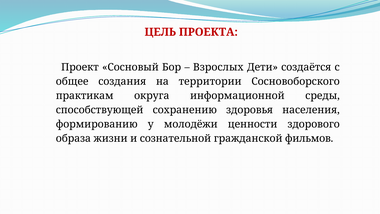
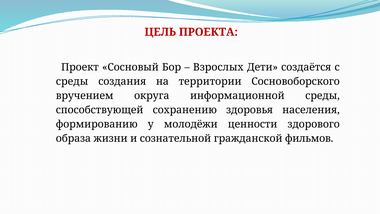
общее at (72, 81): общее -> среды
практикам: практикам -> вручением
